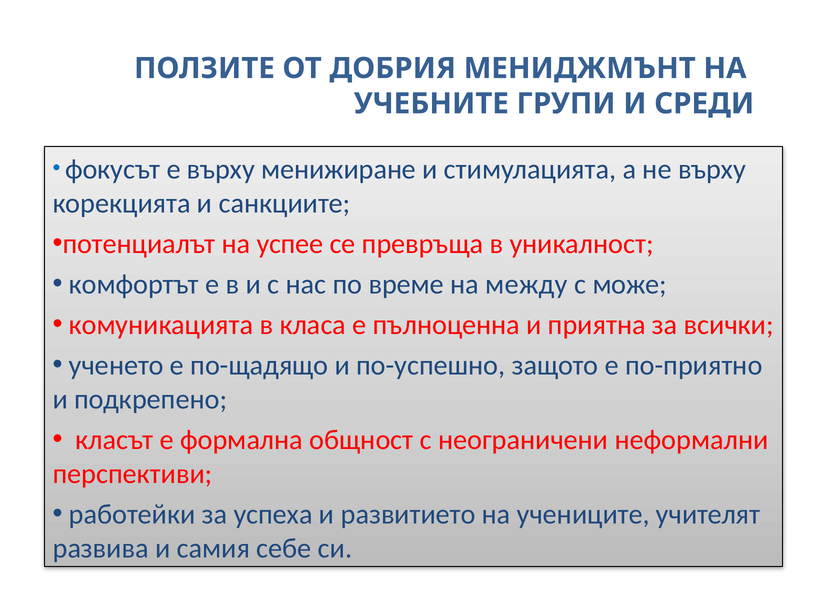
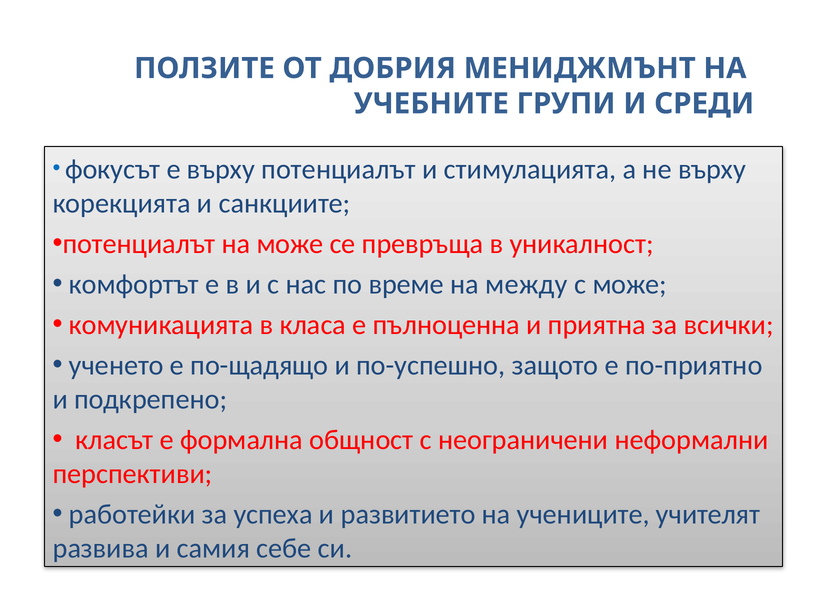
върху менижиране: менижиране -> потенциалът
на успее: успее -> може
